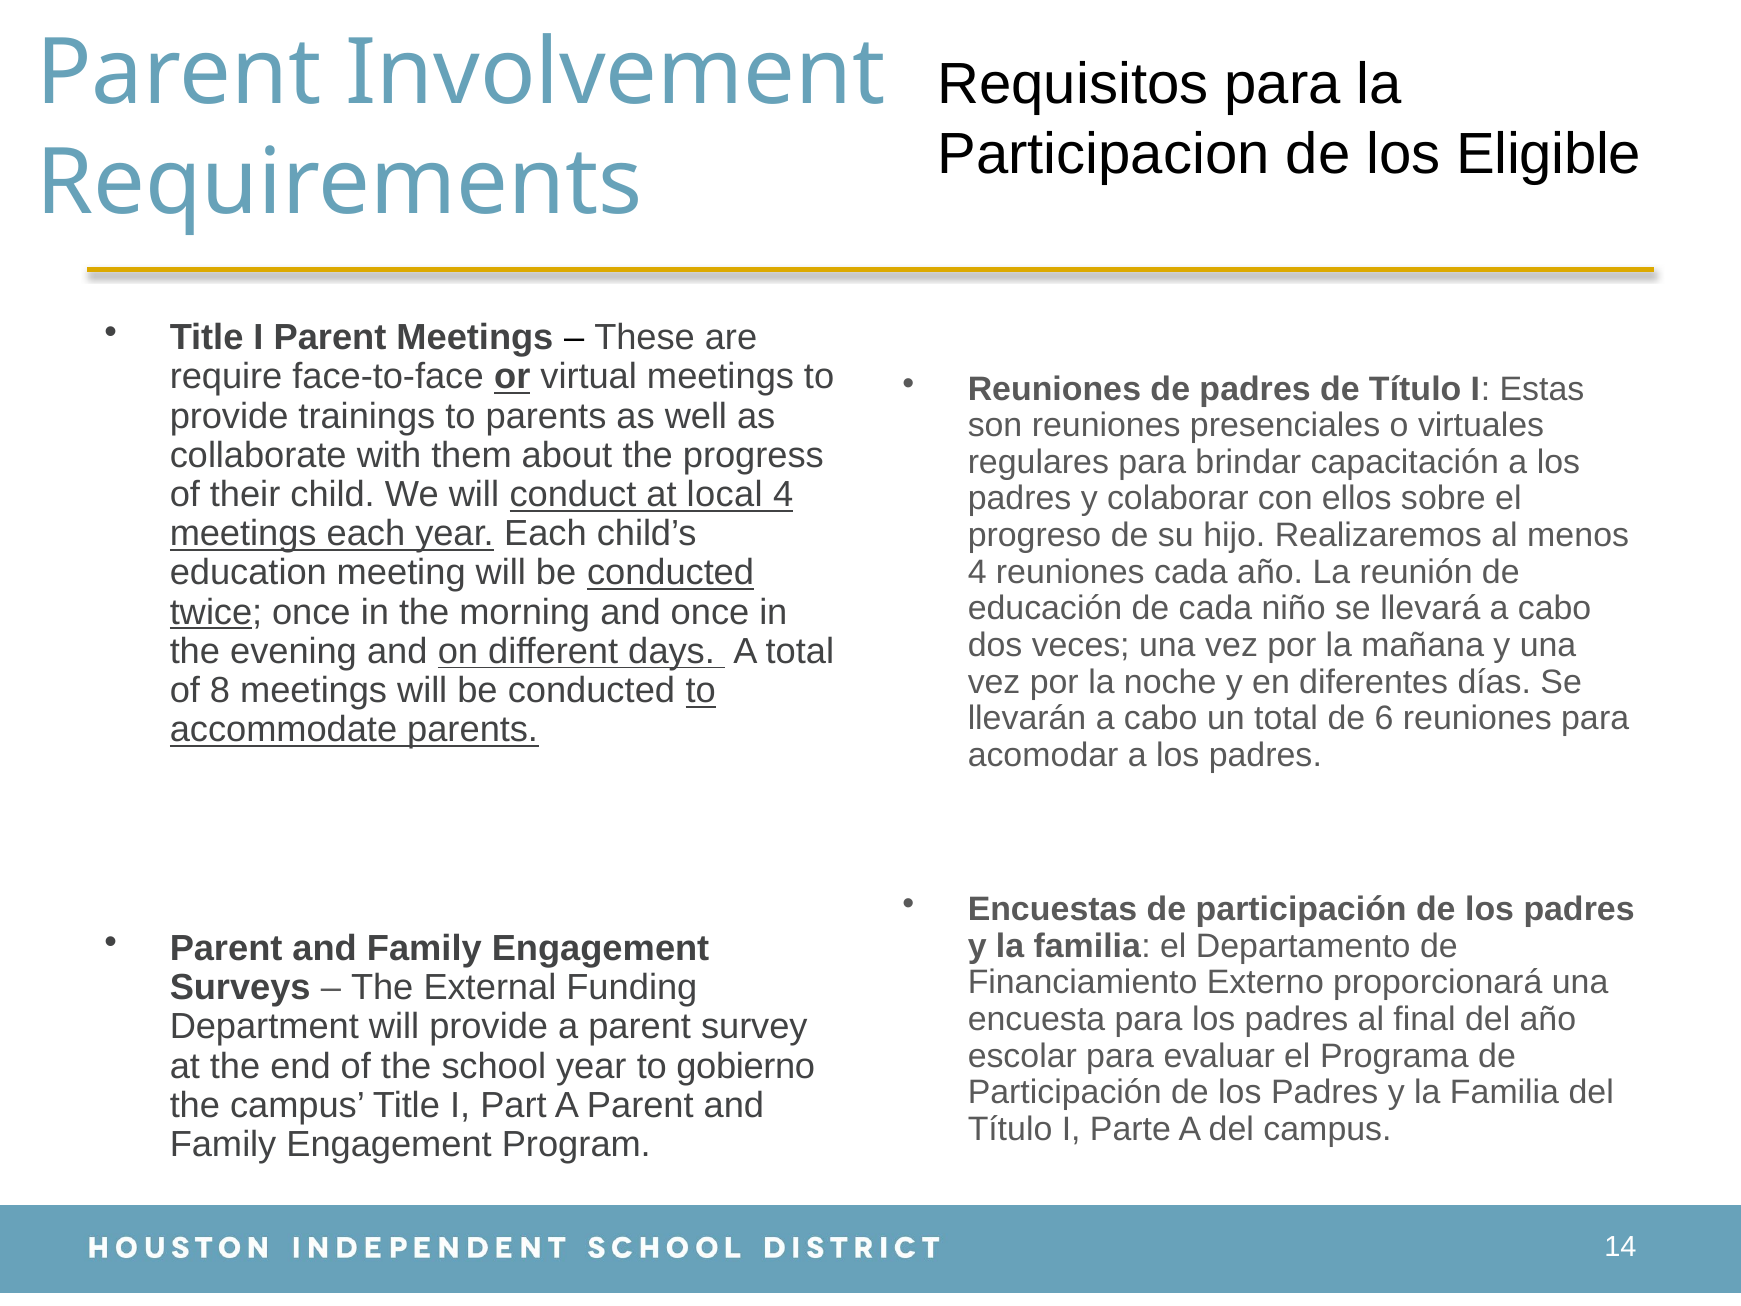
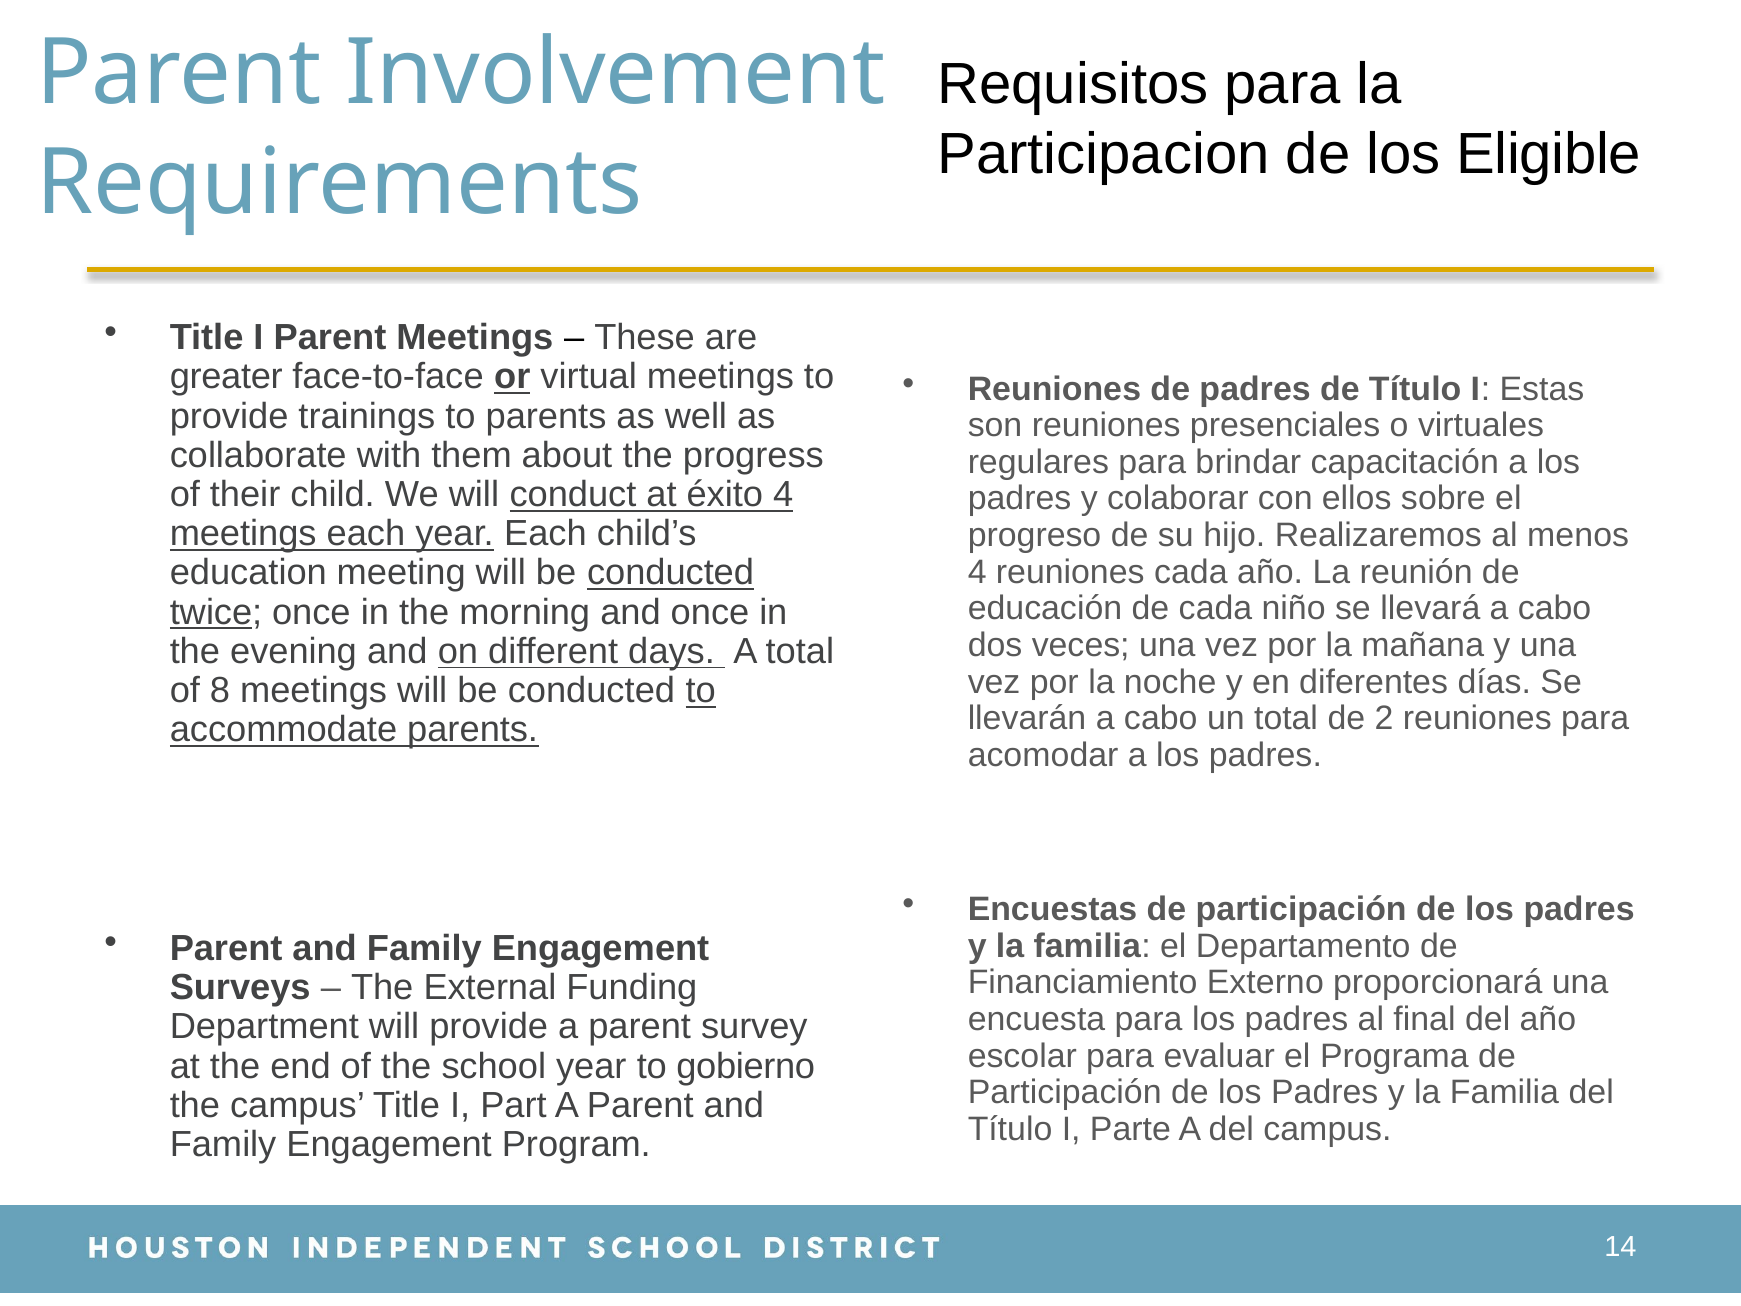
require: require -> greater
local: local -> éxito
6: 6 -> 2
